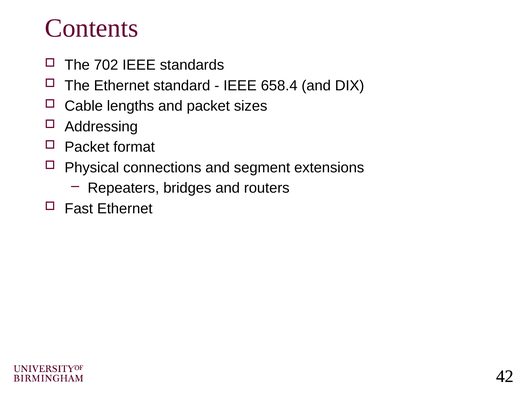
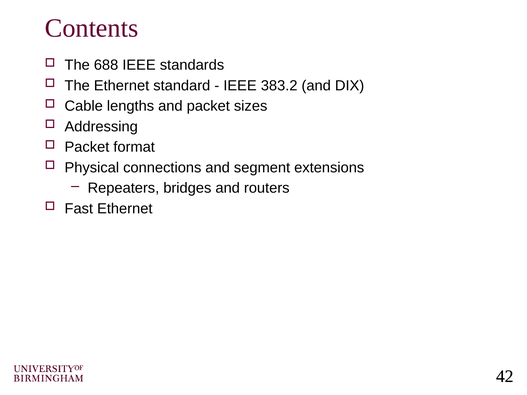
702: 702 -> 688
658.4: 658.4 -> 383.2
